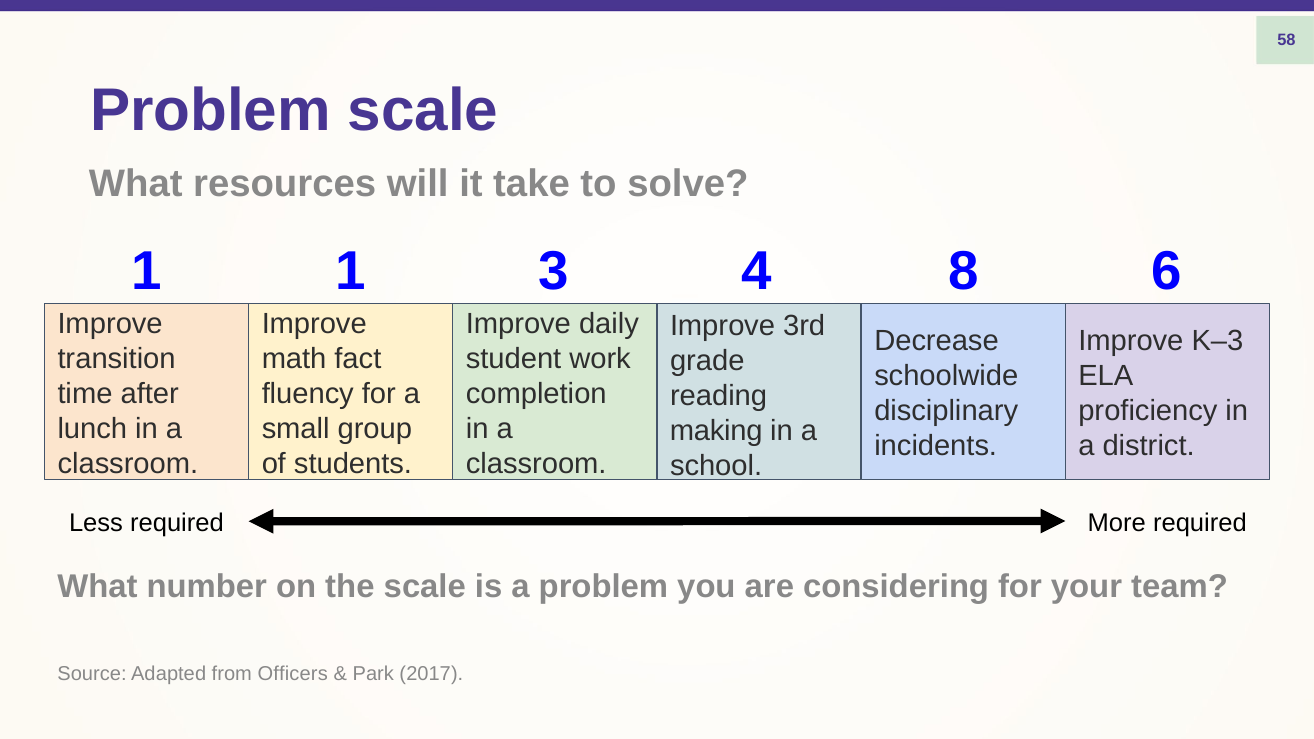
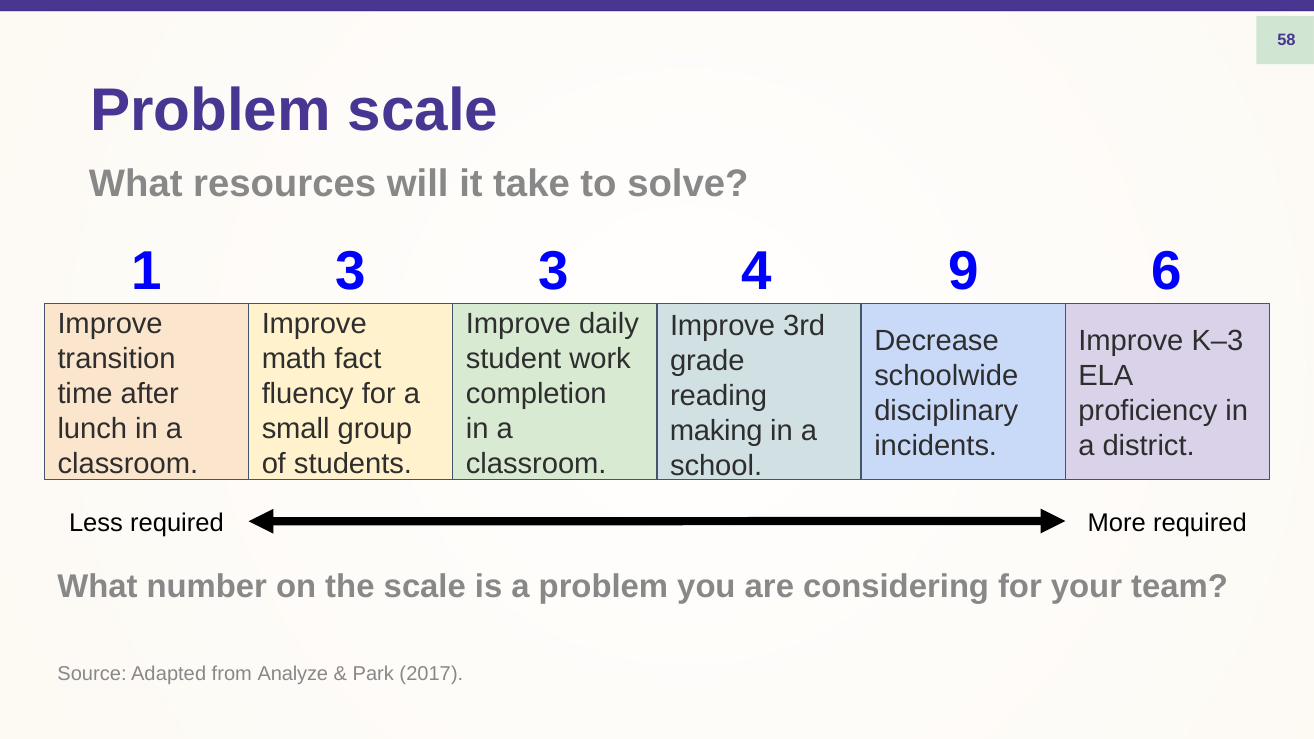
1 1: 1 -> 3
8: 8 -> 9
Officers: Officers -> Analyze
